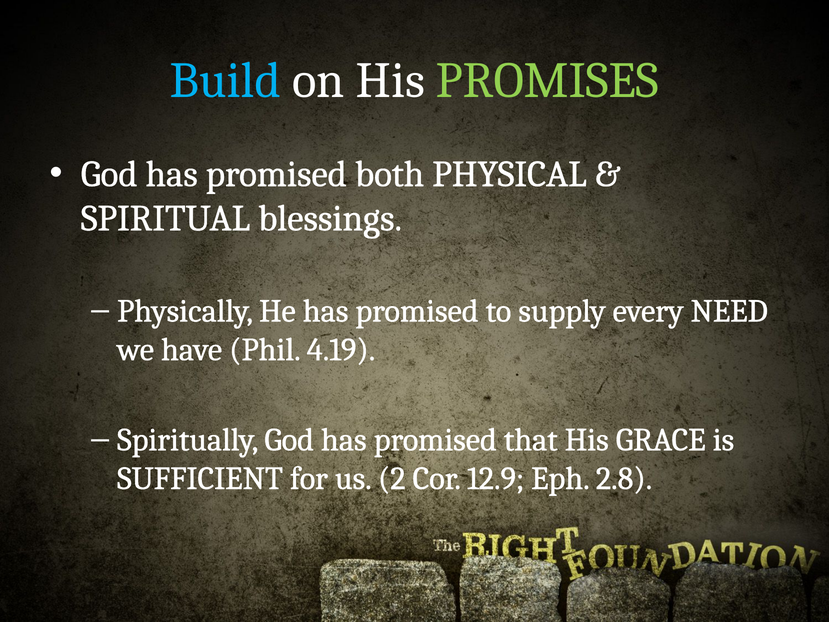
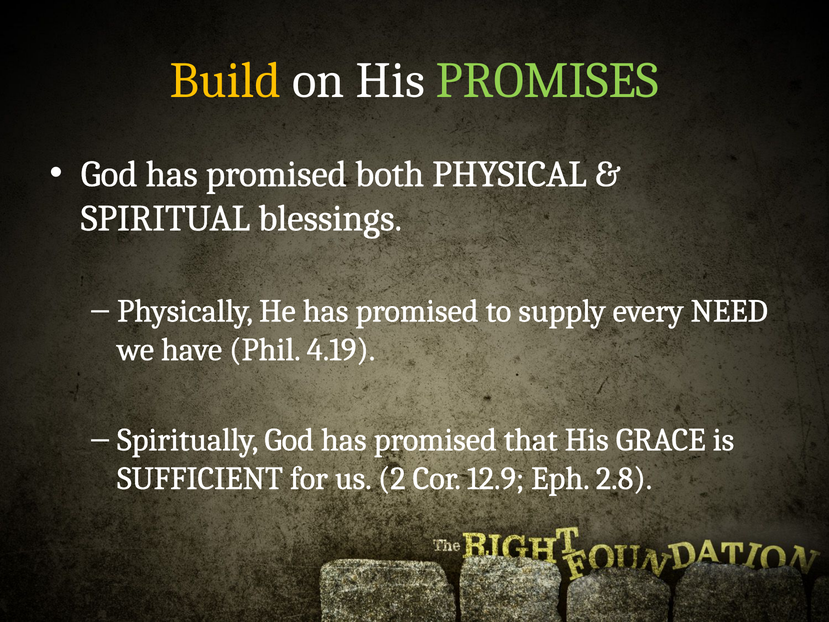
Build colour: light blue -> yellow
